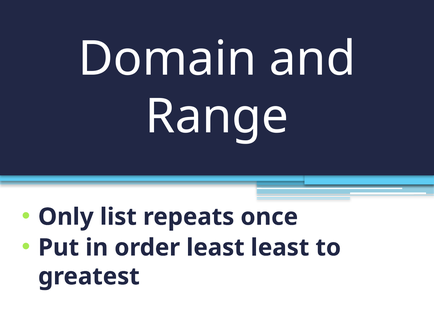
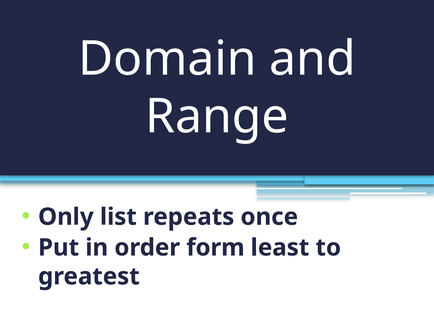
order least: least -> form
